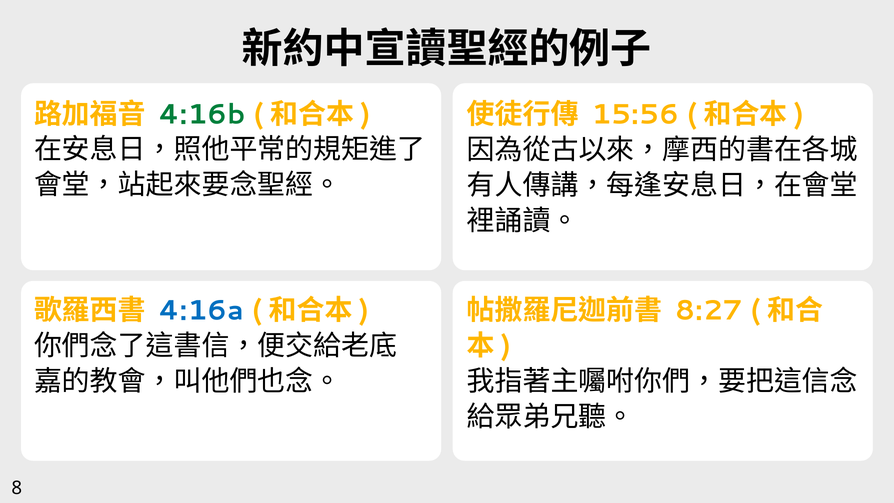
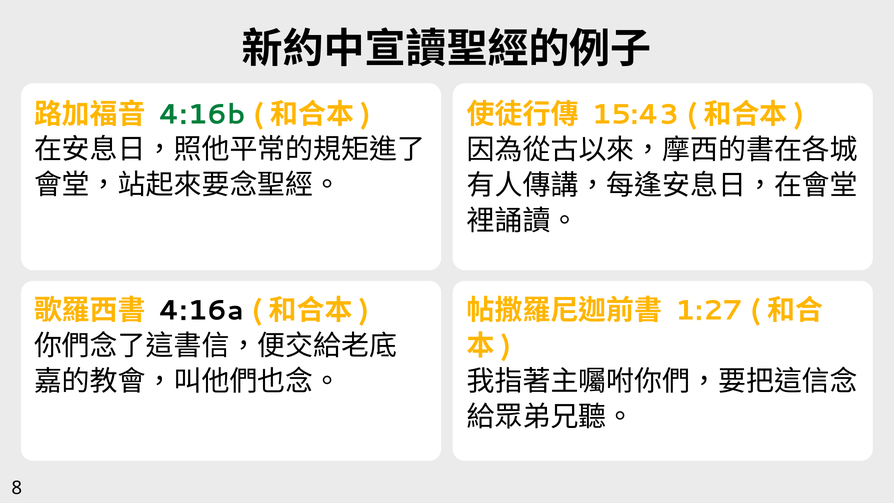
15:56: 15:56 -> 15:43
4:16a colour: blue -> black
8:27: 8:27 -> 1:27
